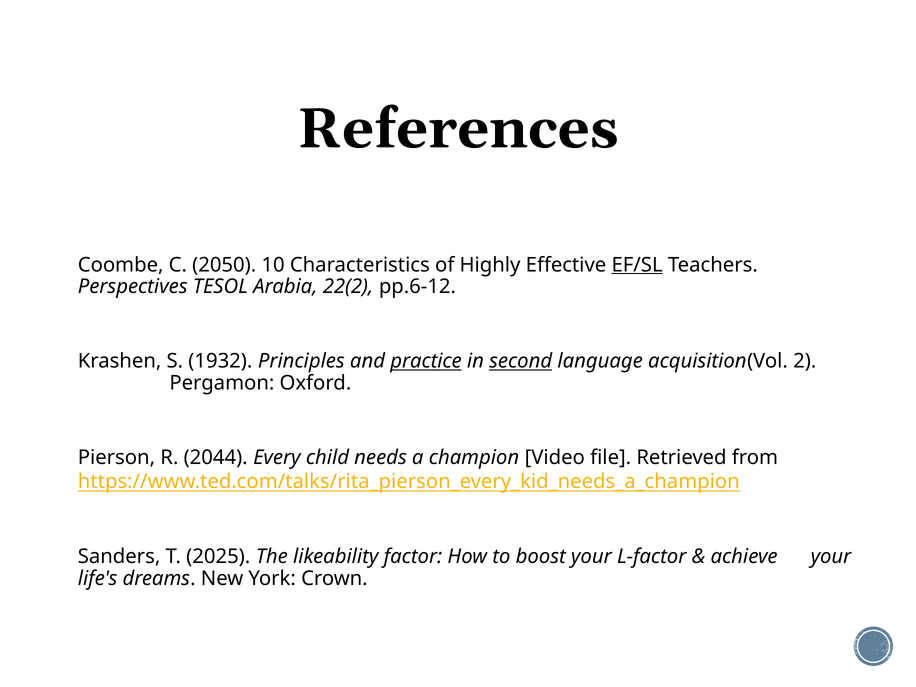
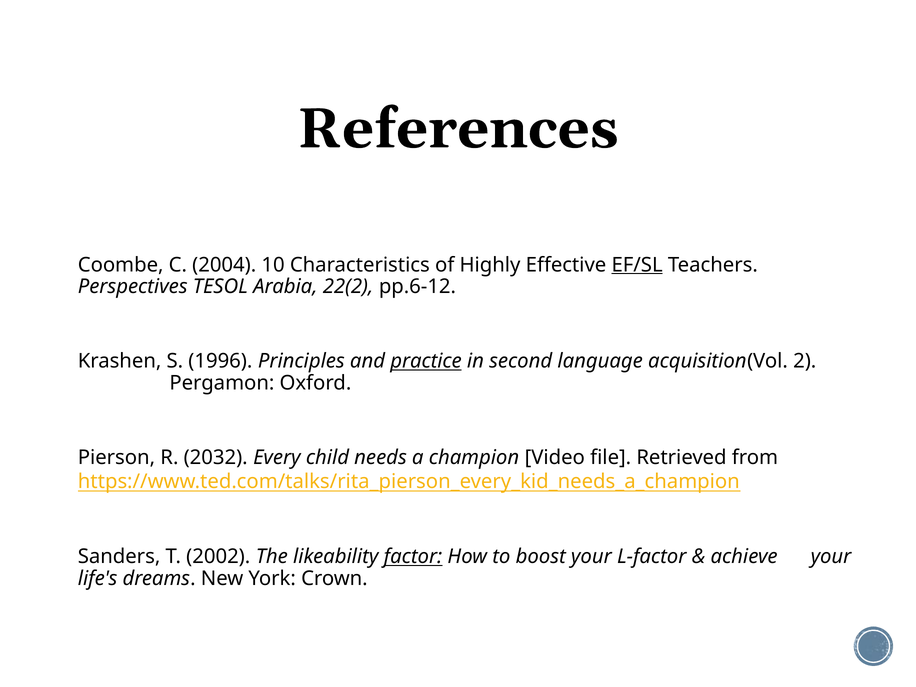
2050: 2050 -> 2004
1932: 1932 -> 1996
second underline: present -> none
2044: 2044 -> 2032
2025: 2025 -> 2002
factor underline: none -> present
